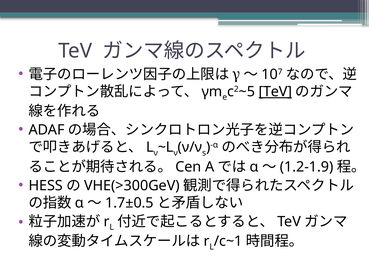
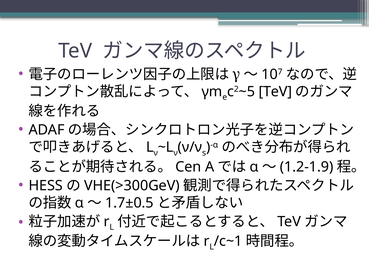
TeV at (275, 91) underline: present -> none
